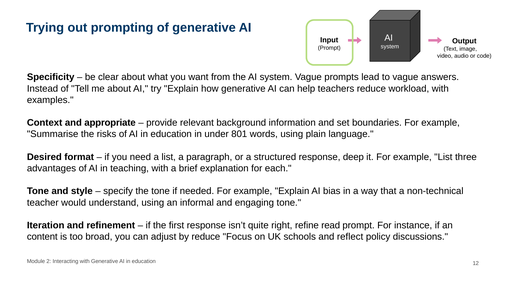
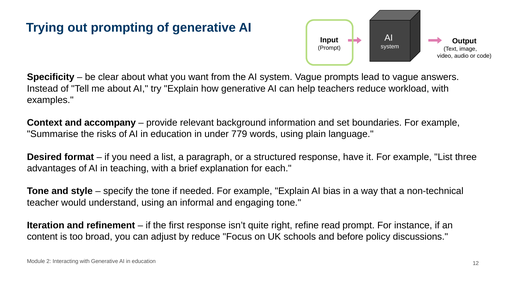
appropriate: appropriate -> accompany
801: 801 -> 779
deep: deep -> have
reflect: reflect -> before
